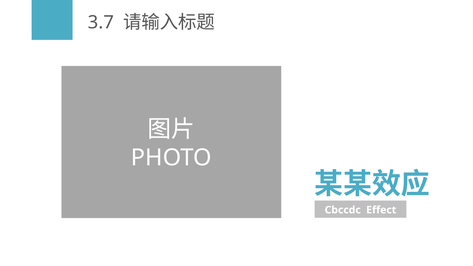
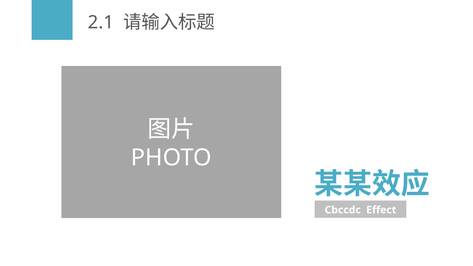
3.7: 3.7 -> 2.1
